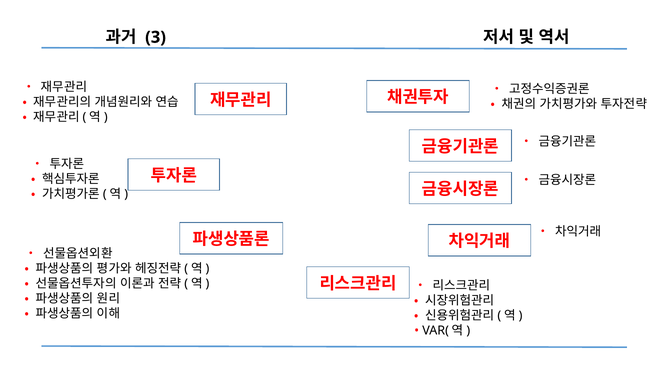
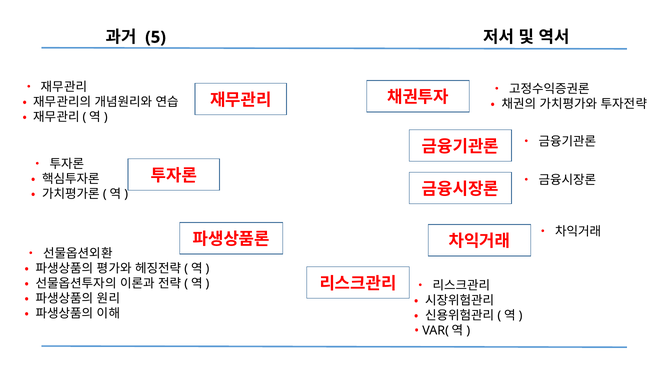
3: 3 -> 5
